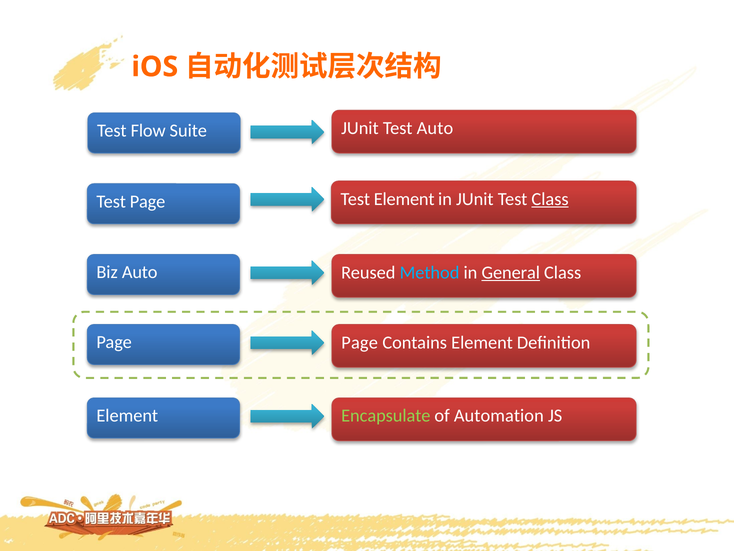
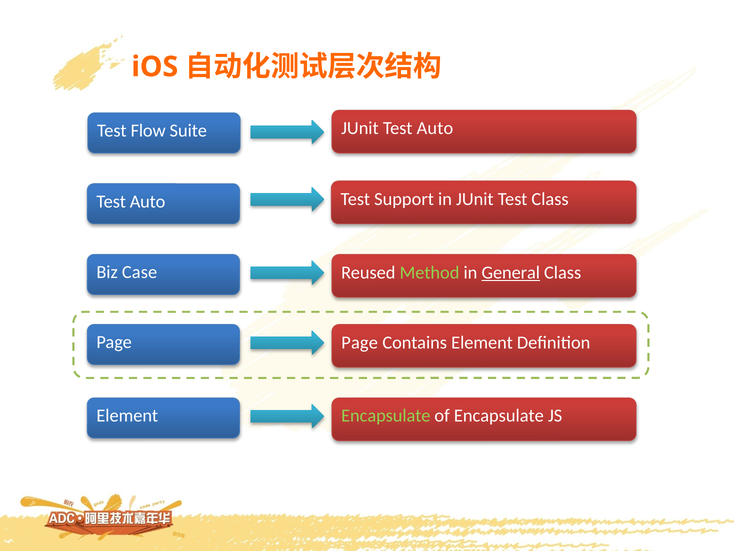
Page at (148, 201): Page -> Auto
Test Element: Element -> Support
Class at (550, 199) underline: present -> none
Biz Auto: Auto -> Case
Method colour: light blue -> light green
of Automation: Automation -> Encapsulate
